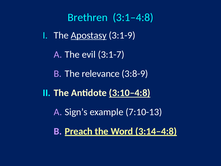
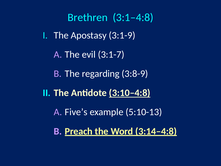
Apostasy underline: present -> none
relevance: relevance -> regarding
Sign’s: Sign’s -> Five’s
7:10-13: 7:10-13 -> 5:10-13
